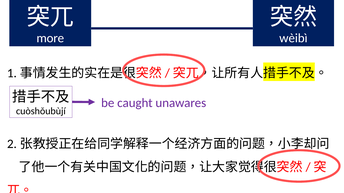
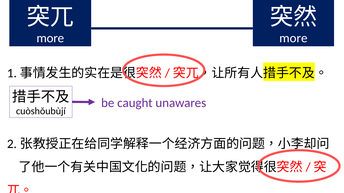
wèibì at (293, 38): wèibì -> more
